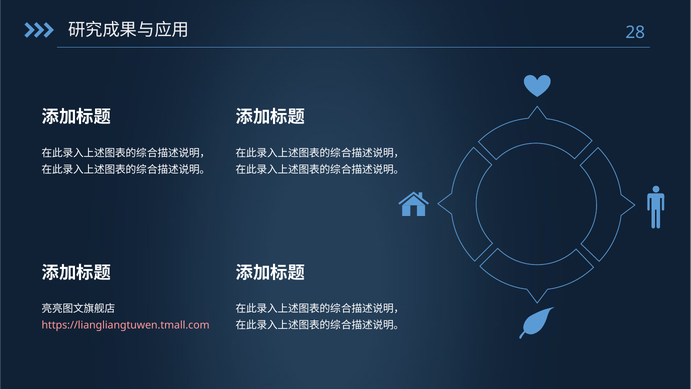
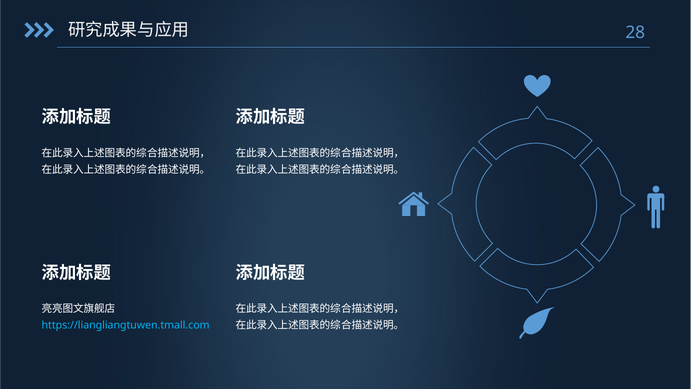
https://liangliangtuwen.tmall.com colour: pink -> light blue
